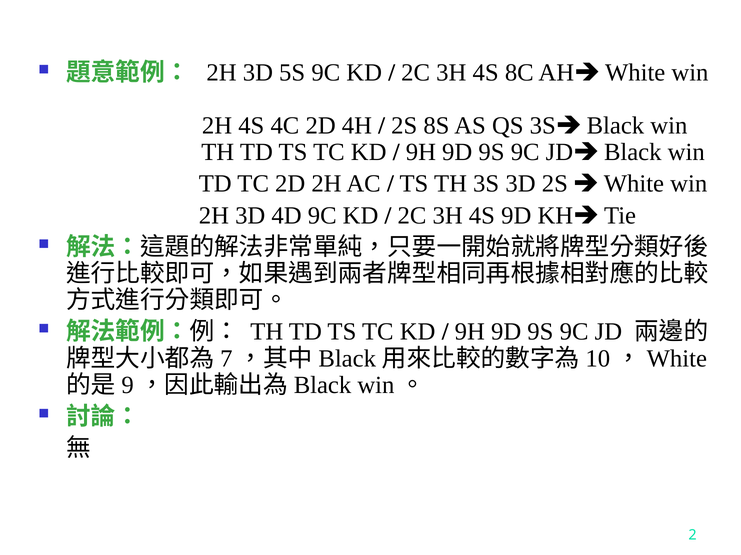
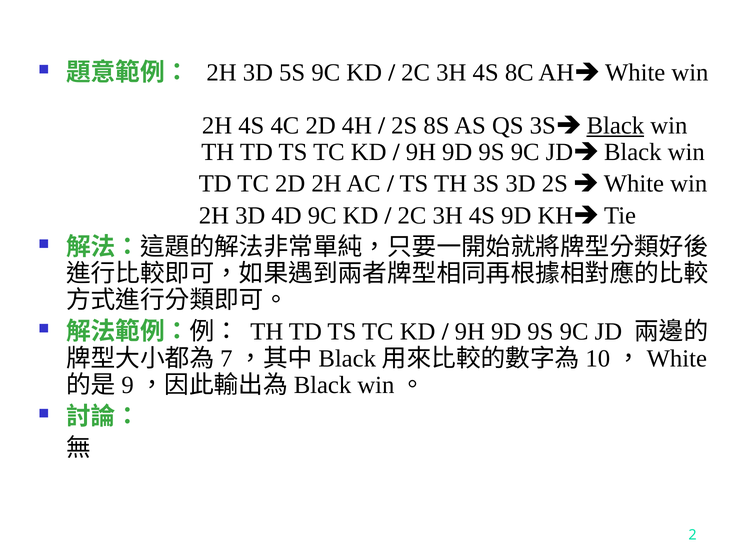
Black at (615, 126) underline: none -> present
